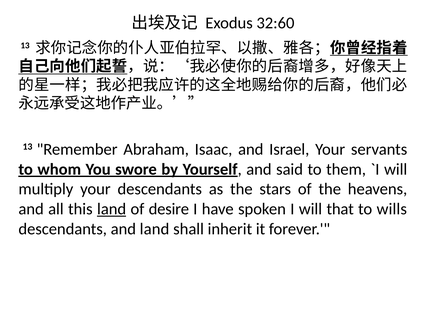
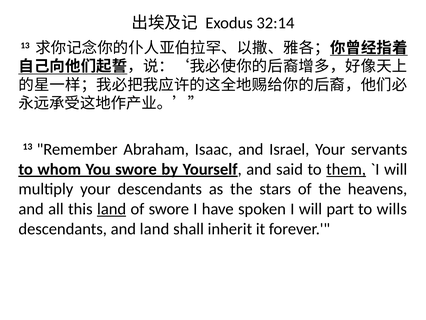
32:60: 32:60 -> 32:14
them underline: none -> present
of desire: desire -> swore
that: that -> part
